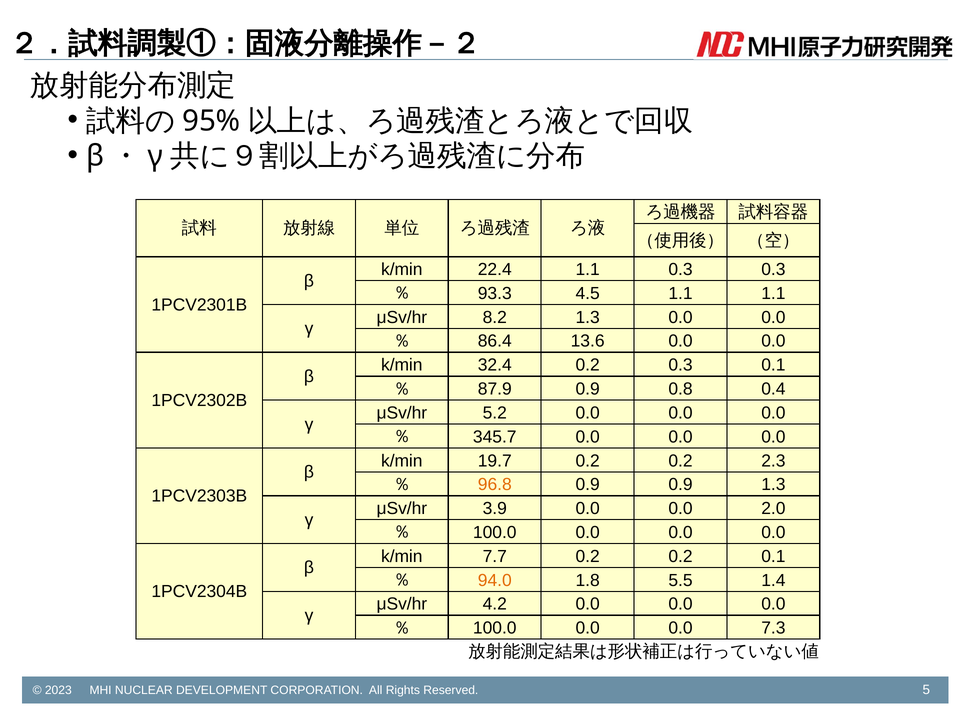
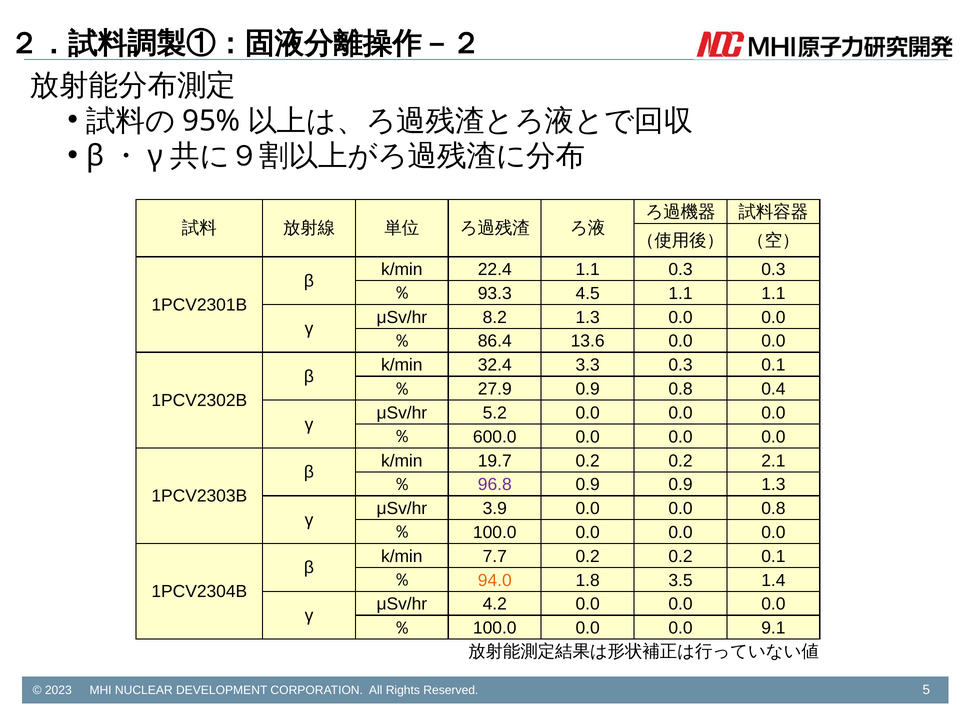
32.4 0.2: 0.2 -> 3.3
87.9: 87.9 -> 27.9
345.7: 345.7 -> 600.0
2.3: 2.3 -> 2.1
96.8 colour: orange -> purple
0.0 2.0: 2.0 -> 0.8
5.5: 5.5 -> 3.5
7.3: 7.3 -> 9.1
